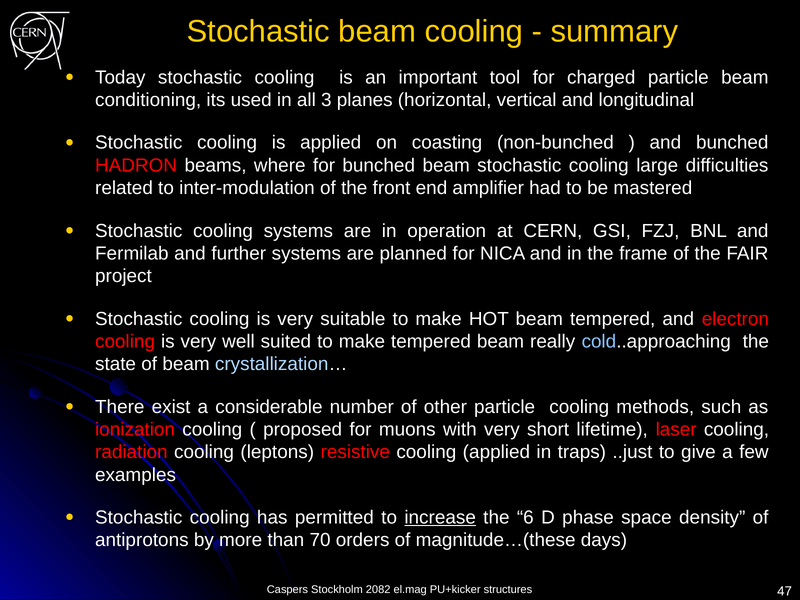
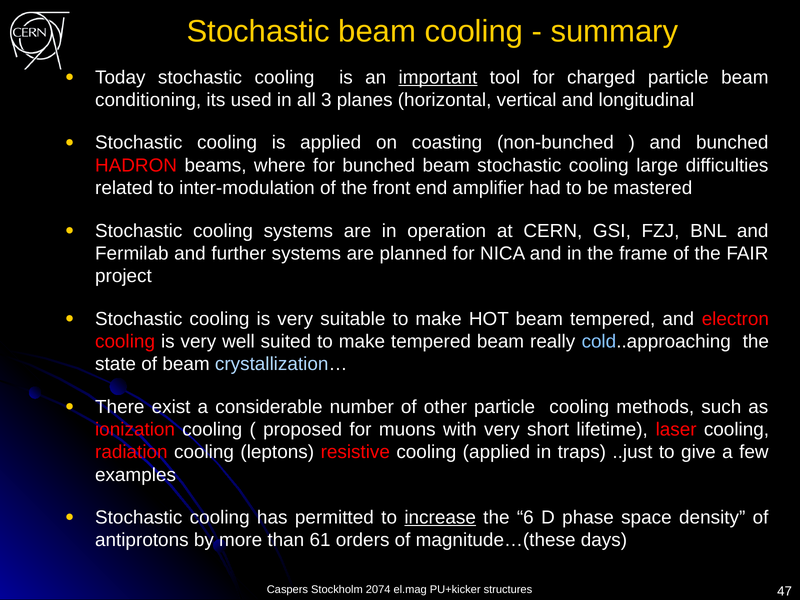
important underline: none -> present
70: 70 -> 61
2082: 2082 -> 2074
